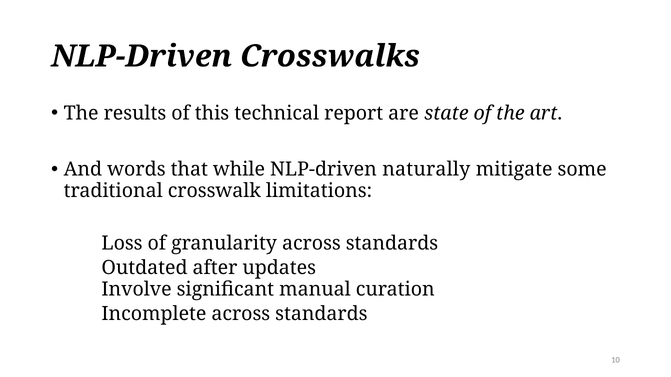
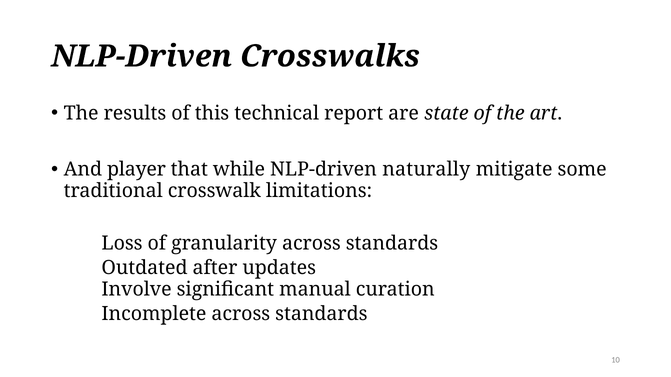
words: words -> player
